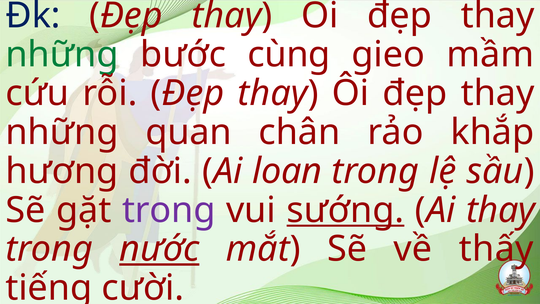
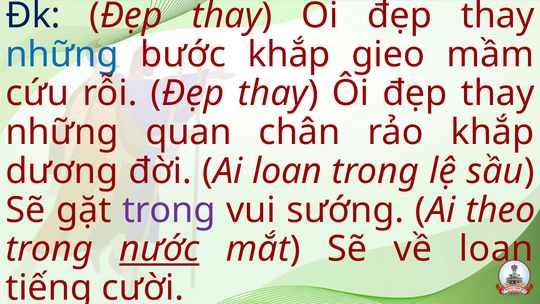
những at (62, 54) colour: green -> blue
bước cùng: cùng -> khắp
hương: hương -> dương
sướng underline: present -> none
Ai thay: thay -> theo
về thấy: thấy -> loan
